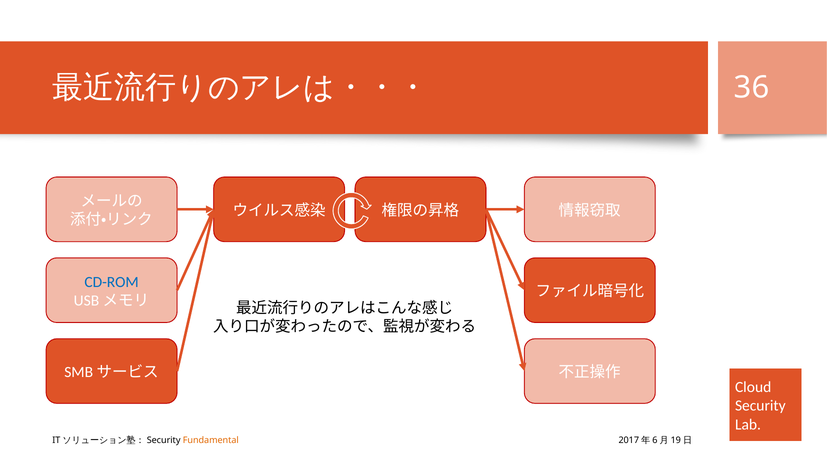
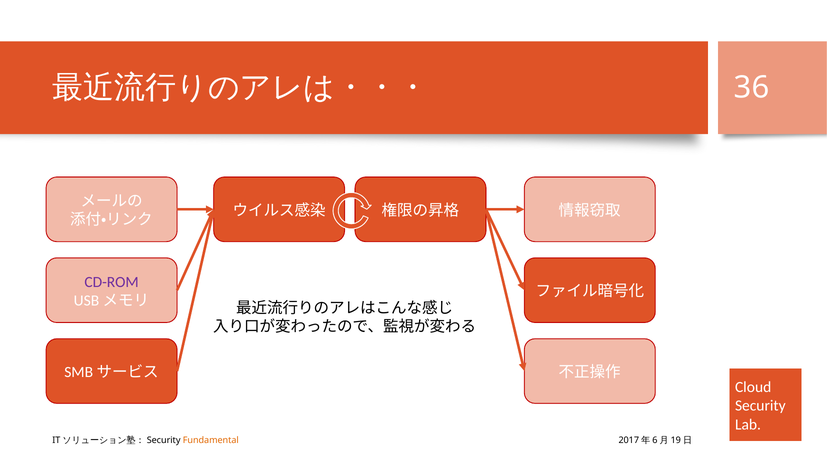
CD-ROM colour: blue -> purple
